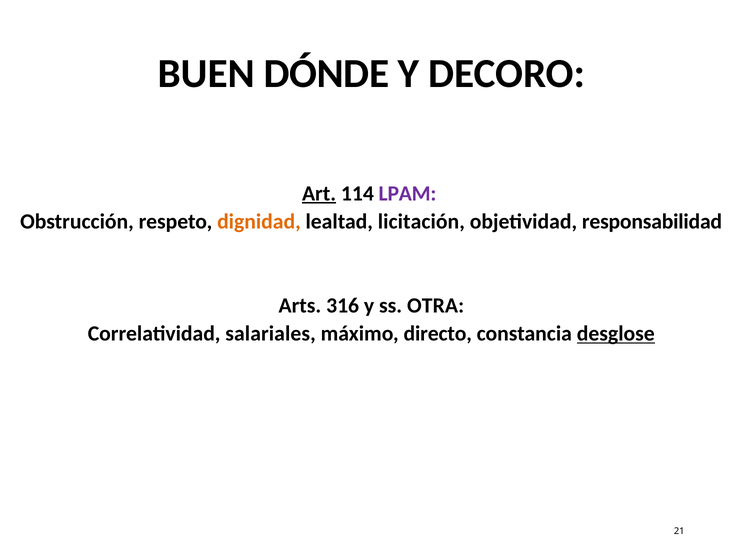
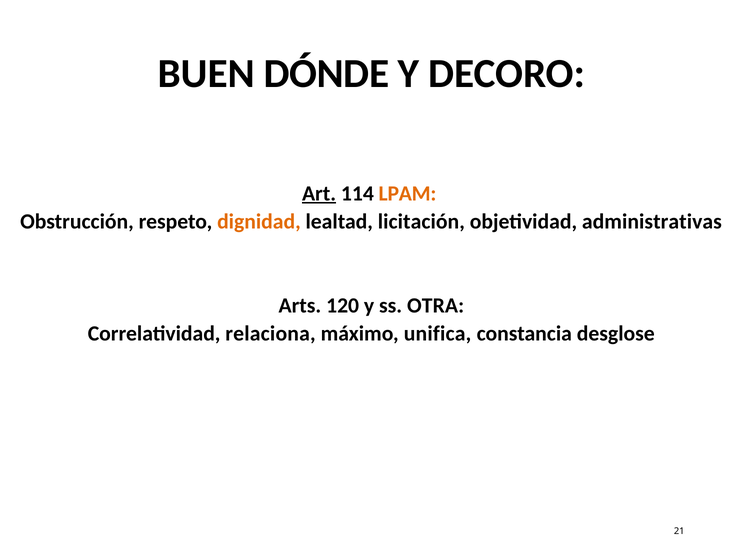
LPAM colour: purple -> orange
responsabilidad: responsabilidad -> administrativas
316: 316 -> 120
salariales: salariales -> relaciona
directo: directo -> unifica
desglose underline: present -> none
